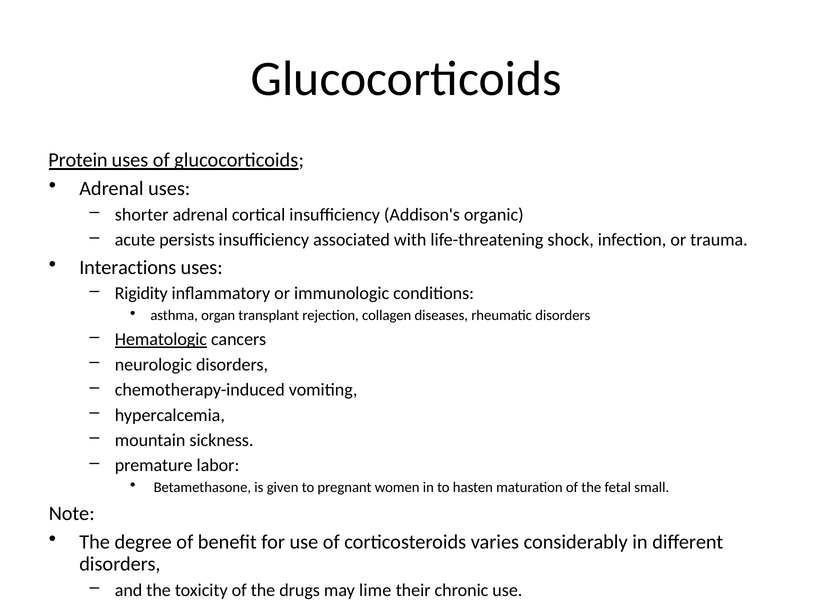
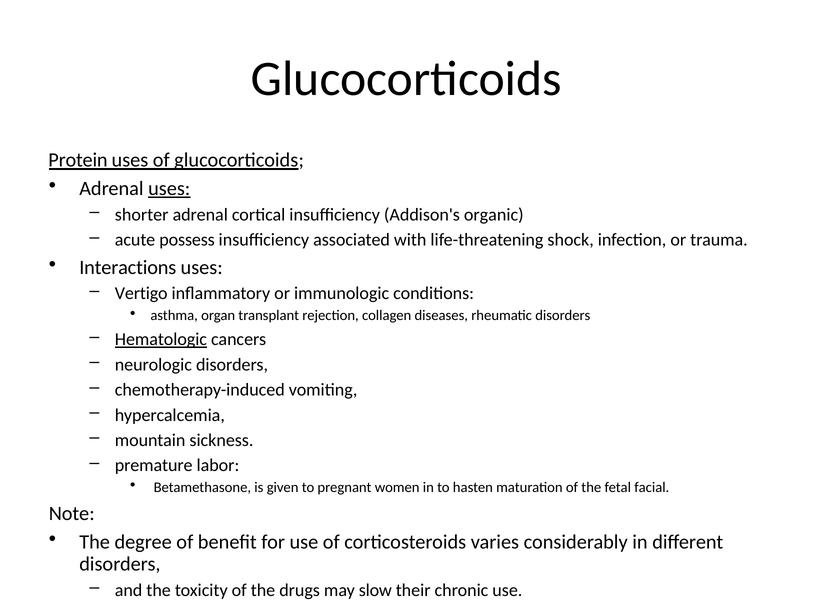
uses at (169, 188) underline: none -> present
persists: persists -> possess
Rigidity: Rigidity -> Vertigo
small: small -> facial
lime: lime -> slow
